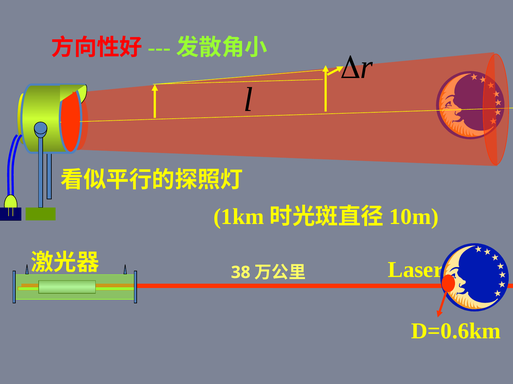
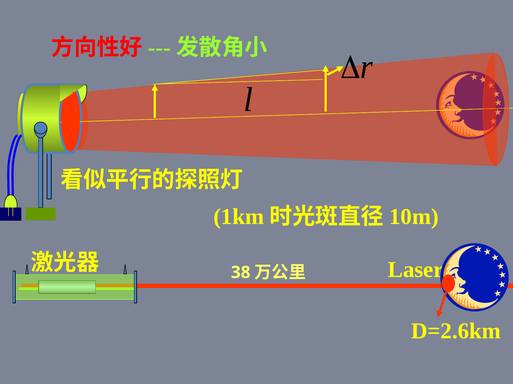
D=0.6km: D=0.6km -> D=2.6km
